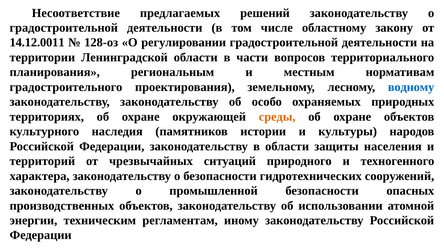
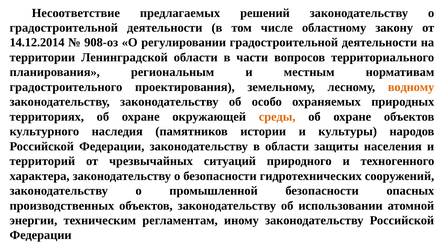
14.12.0011: 14.12.0011 -> 14.12.2014
128-оз: 128-оз -> 908-оз
водному colour: blue -> orange
